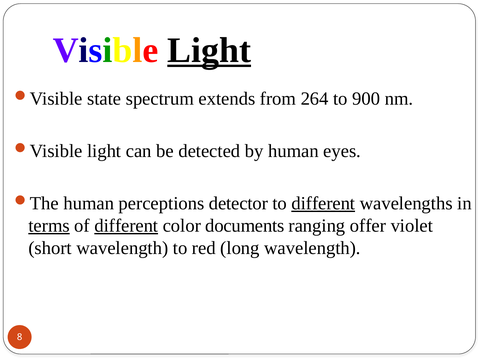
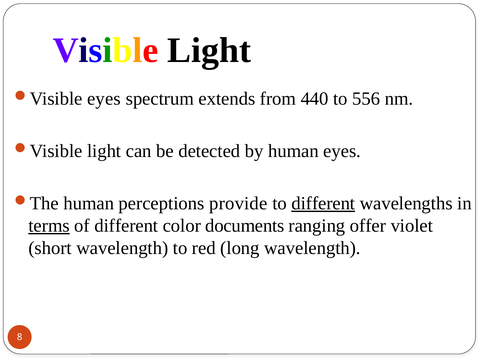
Light at (209, 50) underline: present -> none
state at (104, 99): state -> eyes
264: 264 -> 440
900: 900 -> 556
detector: detector -> provide
different at (126, 226) underline: present -> none
